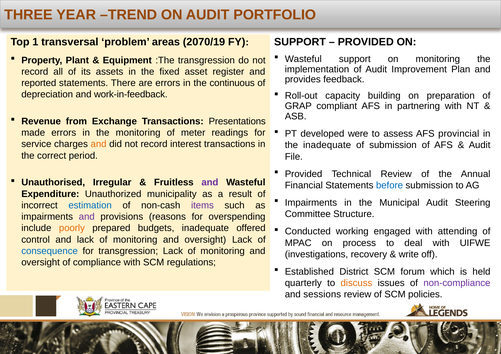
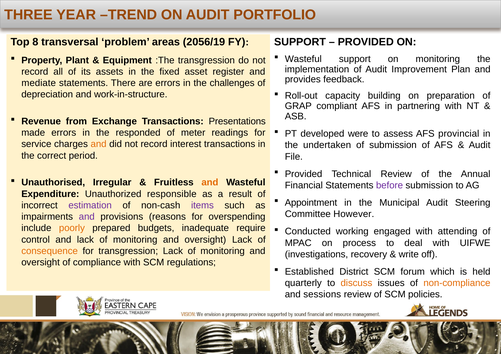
1: 1 -> 8
2070/19: 2070/19 -> 2056/19
reported: reported -> mediate
continuous: continuous -> challenges
work-in-feedback: work-in-feedback -> work-in-structure
the monitoring: monitoring -> responded
the inadequate: inadequate -> undertaken
and at (210, 183) colour: purple -> orange
before colour: blue -> purple
municipality: municipality -> responsible
Impairments at (311, 203): Impairments -> Appointment
estimation colour: blue -> purple
Structure: Structure -> However
offered: offered -> require
consequence colour: blue -> orange
non-compliance colour: purple -> orange
